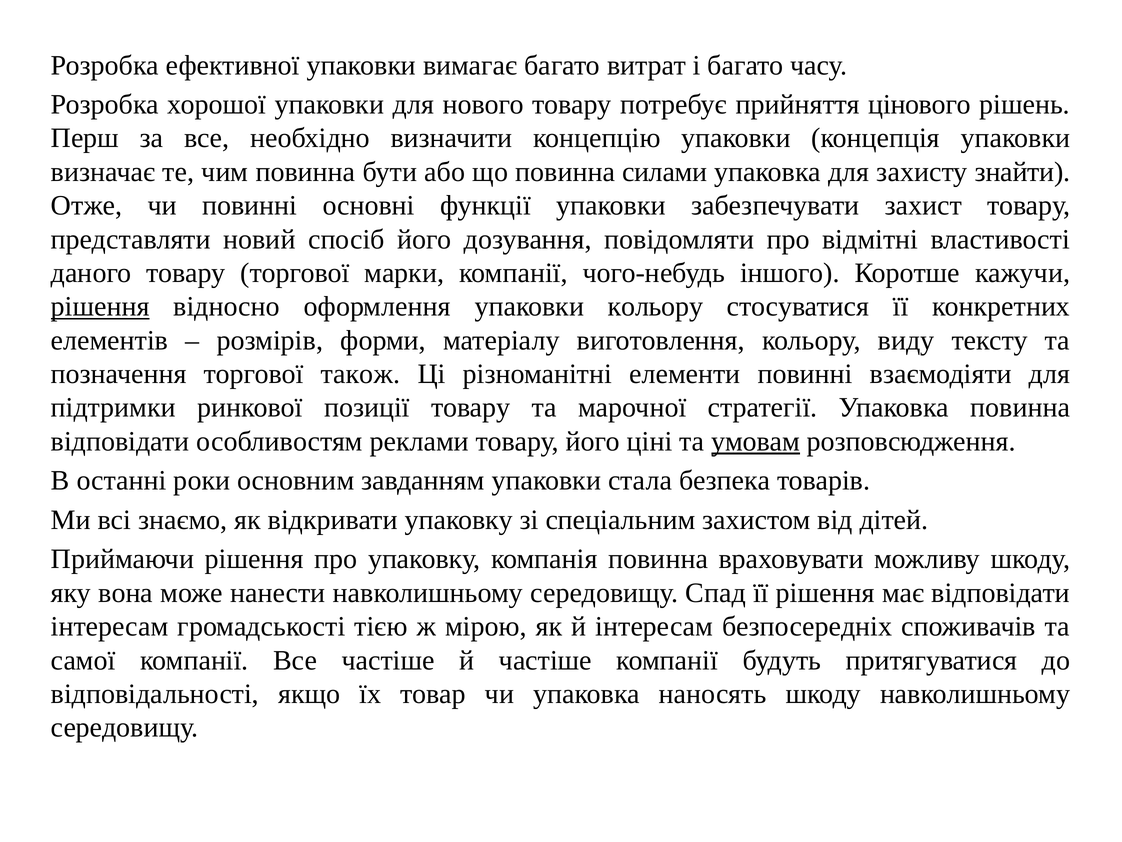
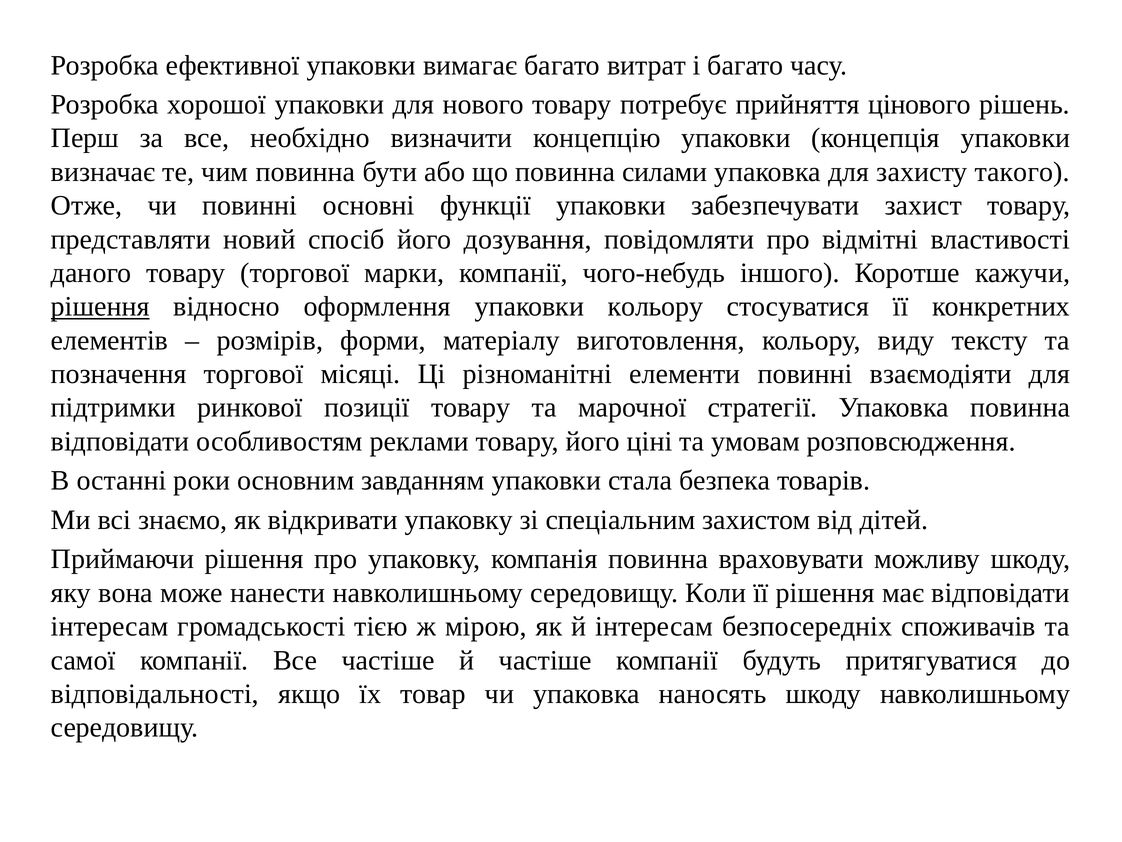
знайти: знайти -> такого
також: також -> місяці
умовам underline: present -> none
Спад: Спад -> Коли
